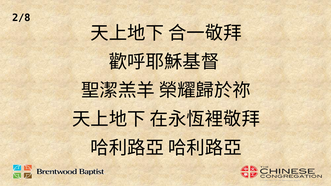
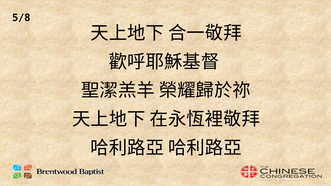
2/8: 2/8 -> 5/8
